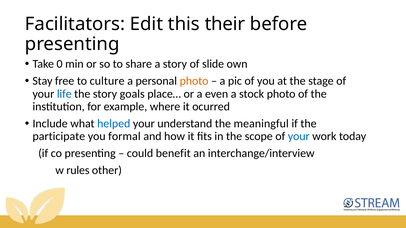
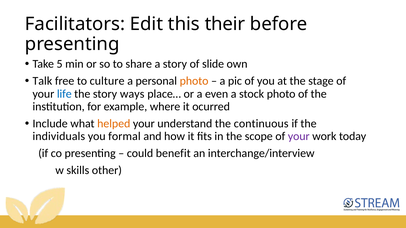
0: 0 -> 5
Stay: Stay -> Talk
goals: goals -> ways
helped colour: blue -> orange
meaningful: meaningful -> continuous
participate: participate -> individuals
your at (299, 137) colour: blue -> purple
rules: rules -> skills
